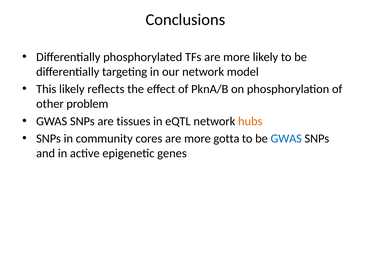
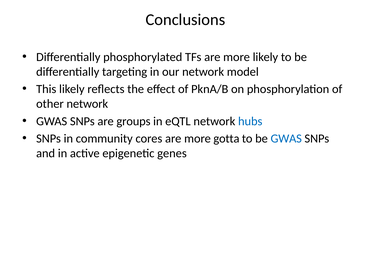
other problem: problem -> network
tissues: tissues -> groups
hubs colour: orange -> blue
